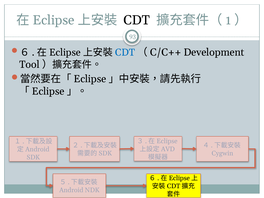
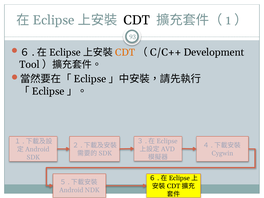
CDT at (125, 52) colour: blue -> orange
